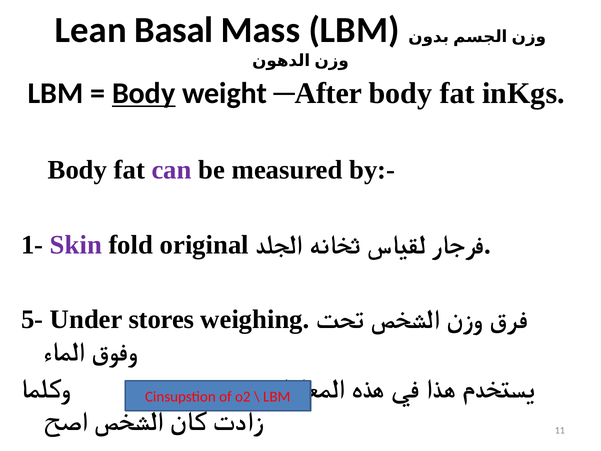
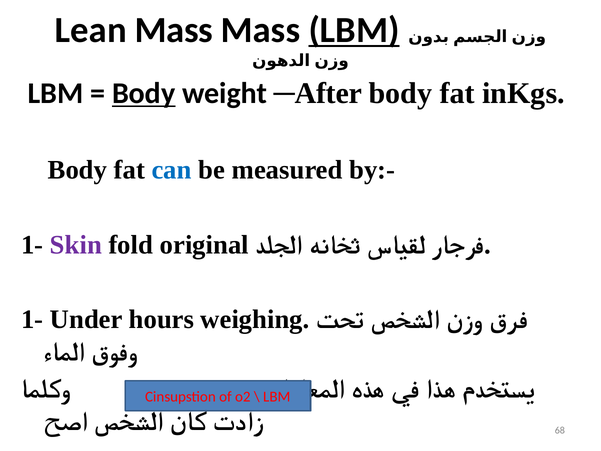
Lean Basal: Basal -> Mass
LBM at (354, 30) underline: none -> present
can colour: purple -> blue
5- at (32, 319): 5- -> 1-
stores: stores -> hours
11: 11 -> 68
